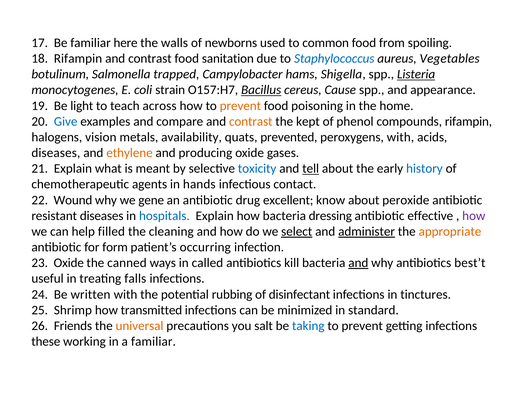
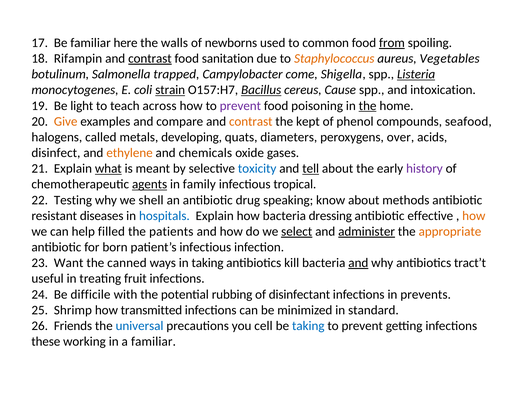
from underline: none -> present
contrast at (150, 59) underline: none -> present
Staphylococcus colour: blue -> orange
hams: hams -> come
strain underline: none -> present
appearance: appearance -> intoxication
prevent at (240, 106) colour: orange -> purple
the at (368, 106) underline: none -> present
Give colour: blue -> orange
compounds rifampin: rifampin -> seafood
vision: vision -> called
availability: availability -> developing
prevented: prevented -> diameters
peroxygens with: with -> over
diseases at (56, 153): diseases -> disinfect
producing: producing -> chemicals
what underline: none -> present
history colour: blue -> purple
agents underline: none -> present
hands: hands -> family
contact: contact -> tropical
Wound: Wound -> Testing
gene: gene -> shell
excellent: excellent -> speaking
peroxide: peroxide -> methods
how at (474, 216) colour: purple -> orange
cleaning: cleaning -> patients
form: form -> born
patient’s occurring: occurring -> infectious
23 Oxide: Oxide -> Want
in called: called -> taking
best’t: best’t -> tract’t
falls: falls -> fruit
written: written -> difficile
tinctures: tinctures -> prevents
universal colour: orange -> blue
salt: salt -> cell
